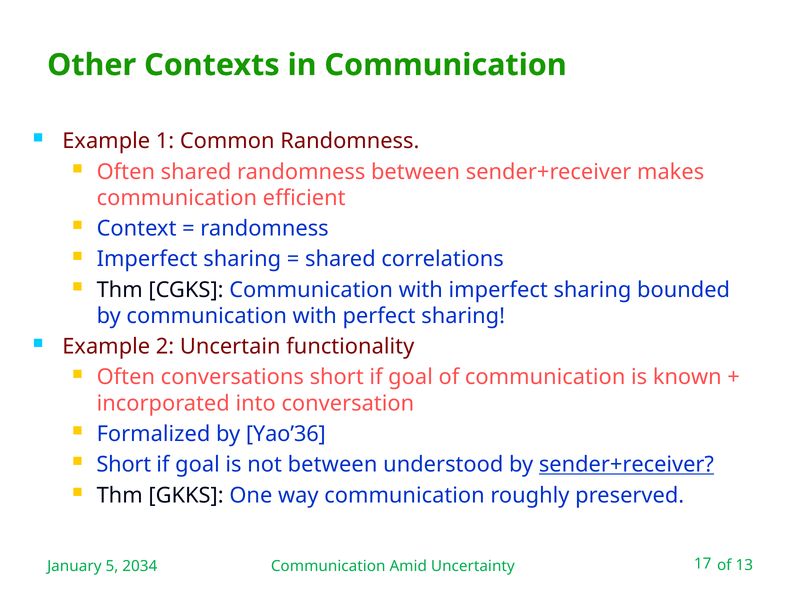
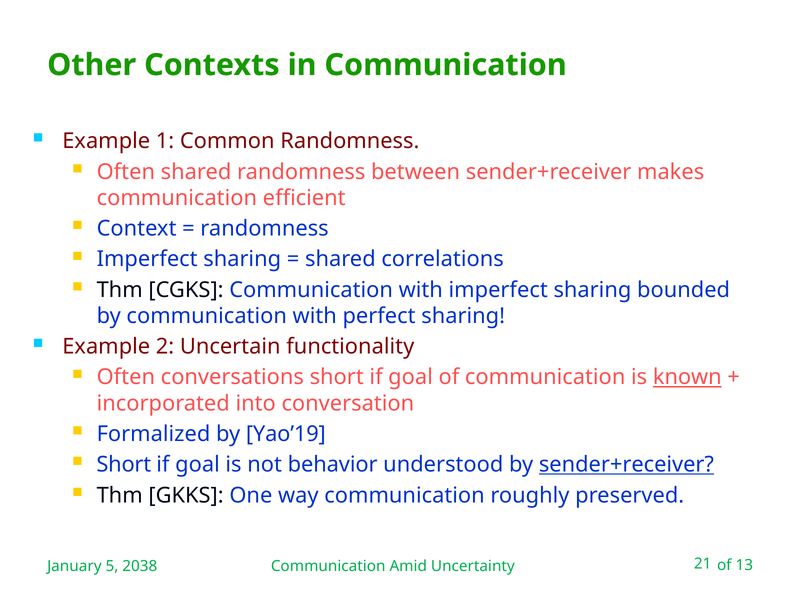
known underline: none -> present
Yao’36: Yao’36 -> Yao’19
not between: between -> behavior
2034: 2034 -> 2038
17: 17 -> 21
